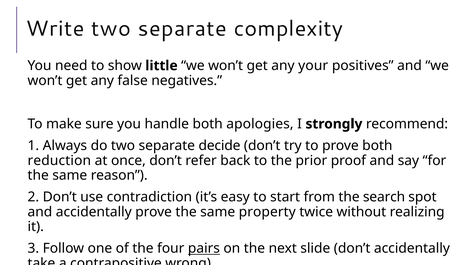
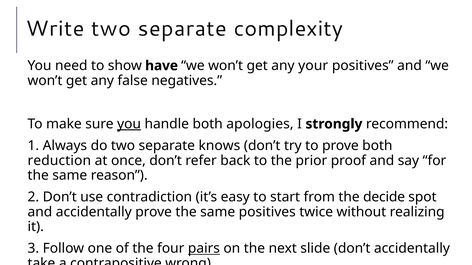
little: little -> have
you at (129, 124) underline: none -> present
decide: decide -> knows
search: search -> decide
same property: property -> positives
